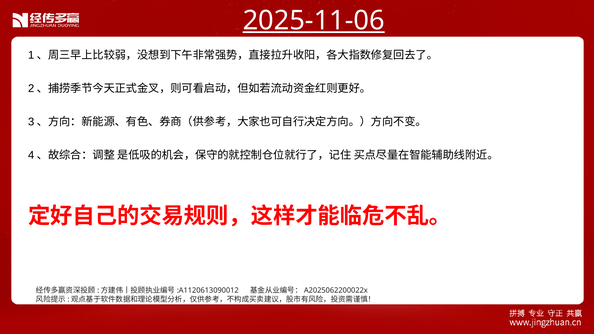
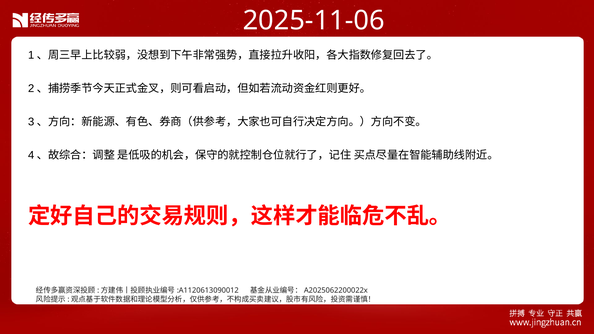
2025-11-06 underline: present -> none
